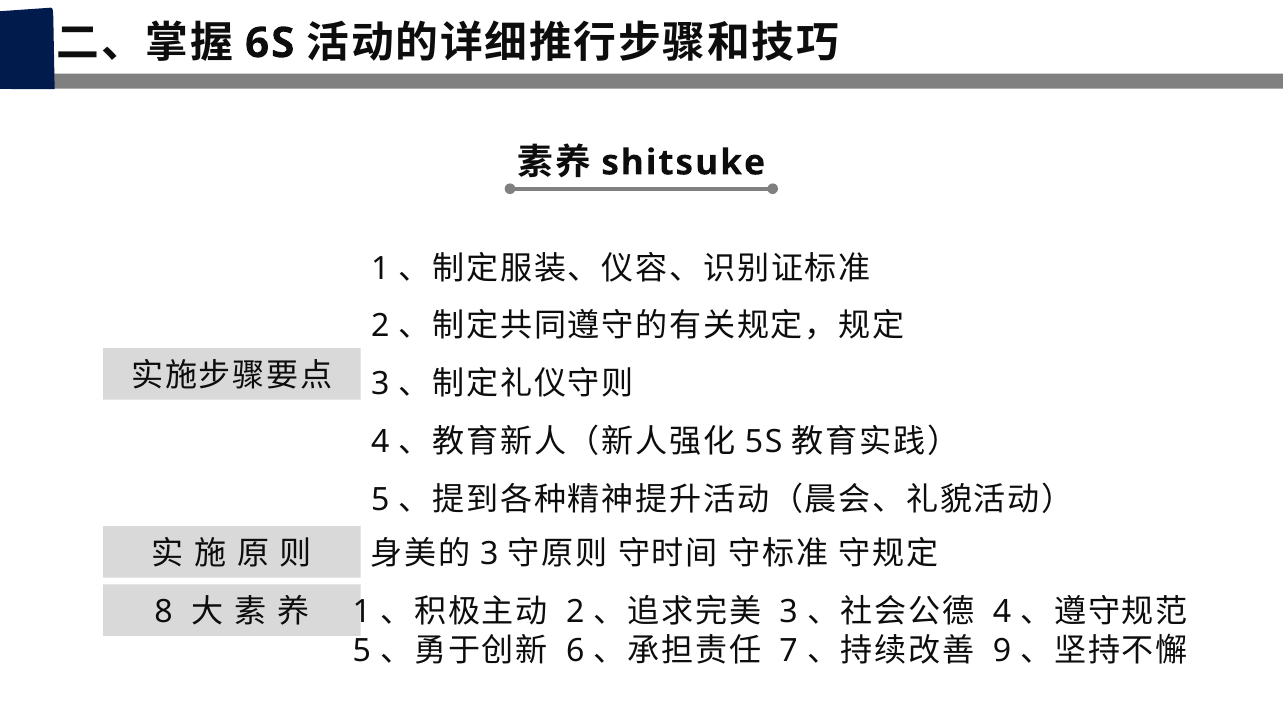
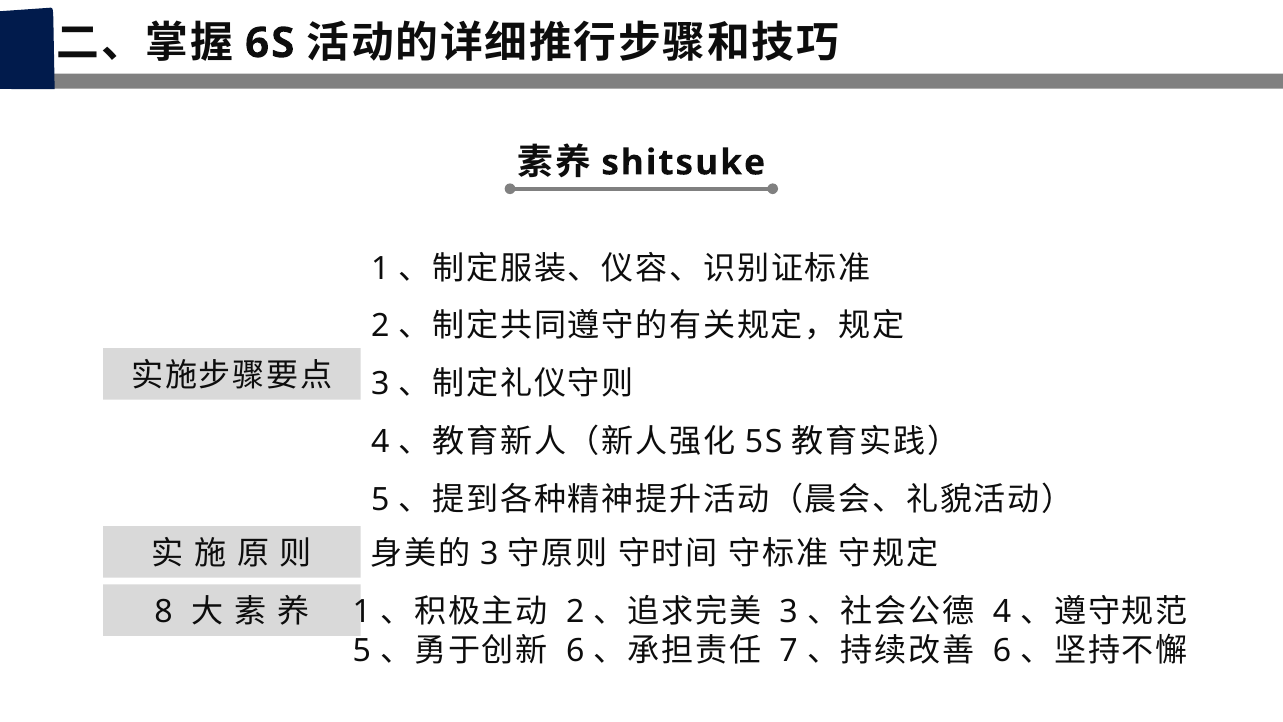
9 at (1002, 650): 9 -> 6
